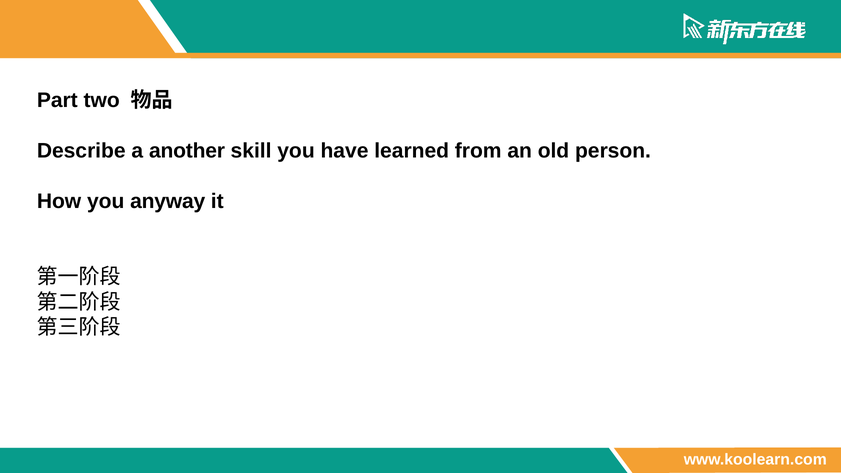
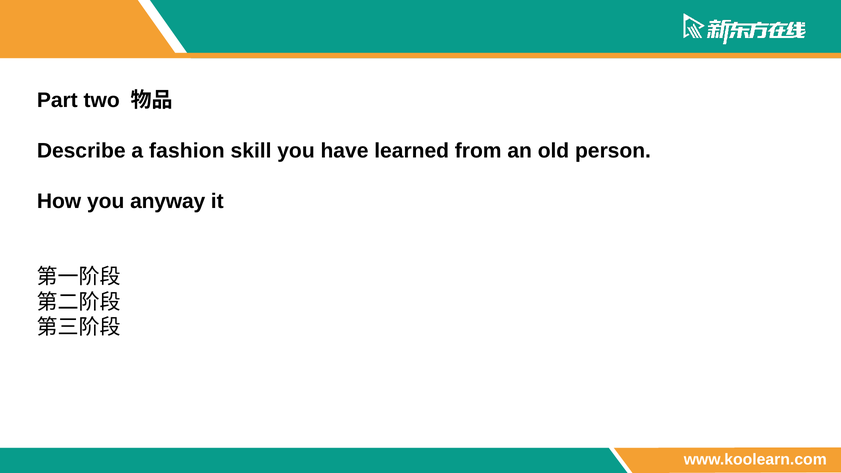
another: another -> fashion
